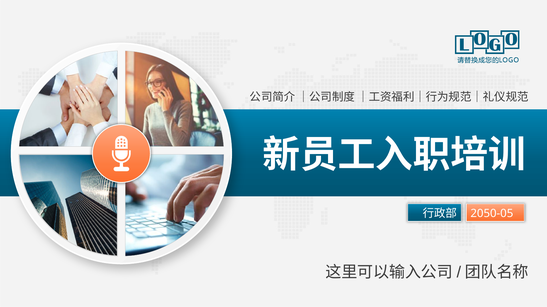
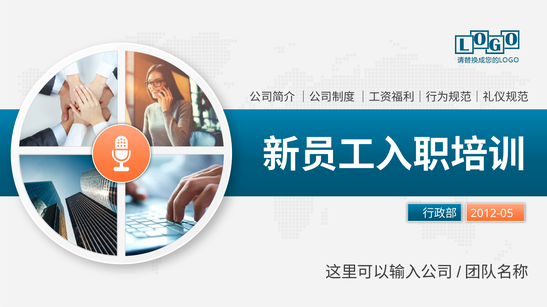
2050-05: 2050-05 -> 2012-05
